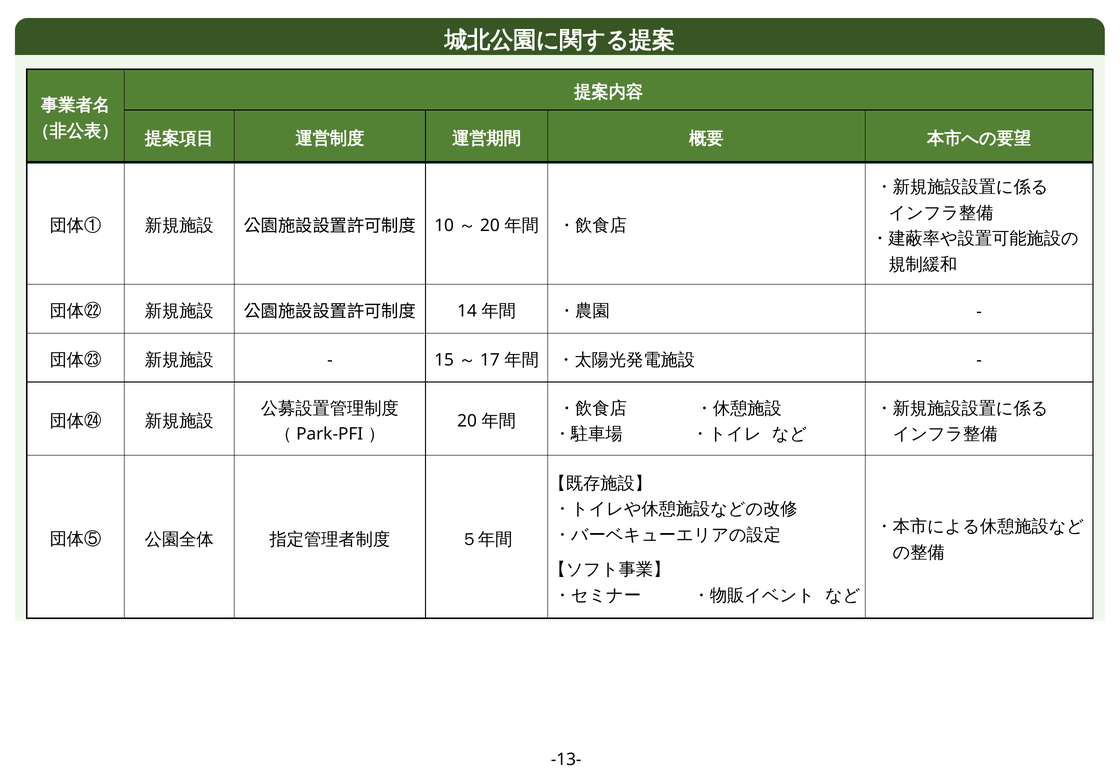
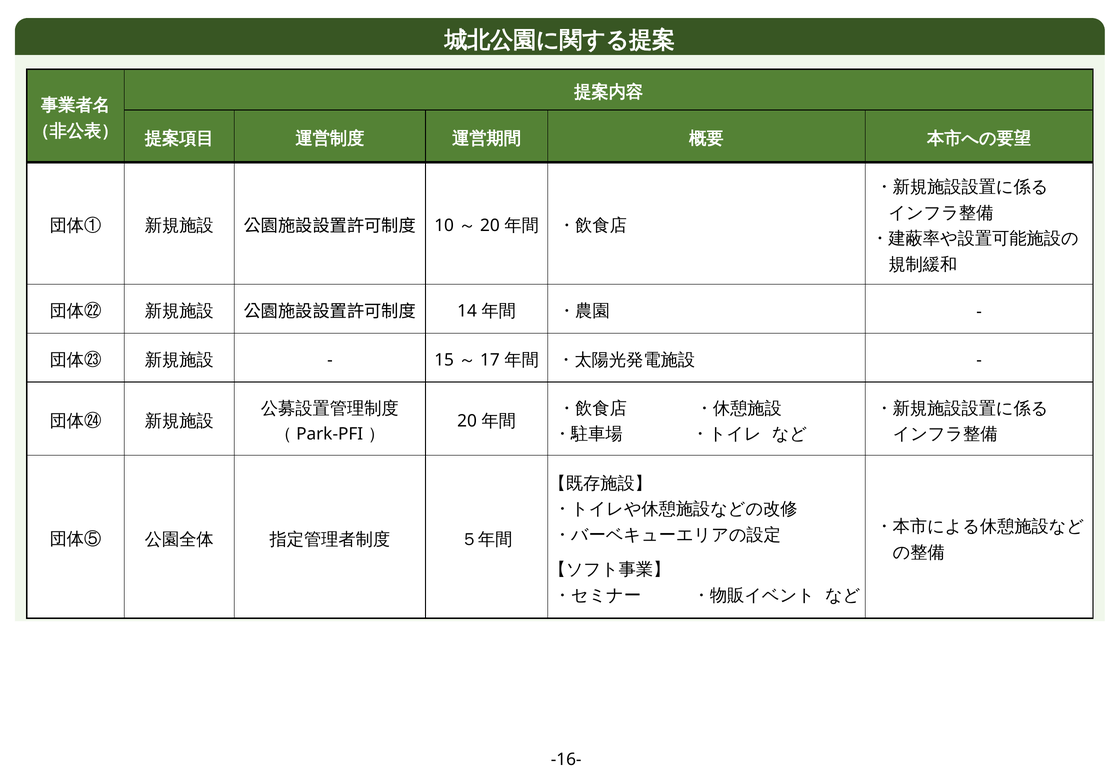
-13-: -13- -> -16-
